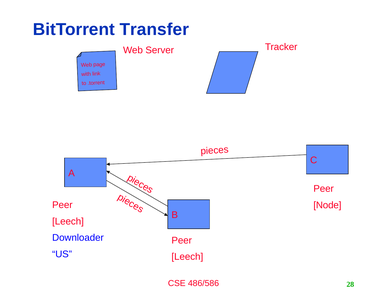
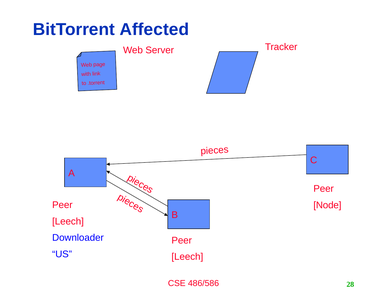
Transfer: Transfer -> Affected
